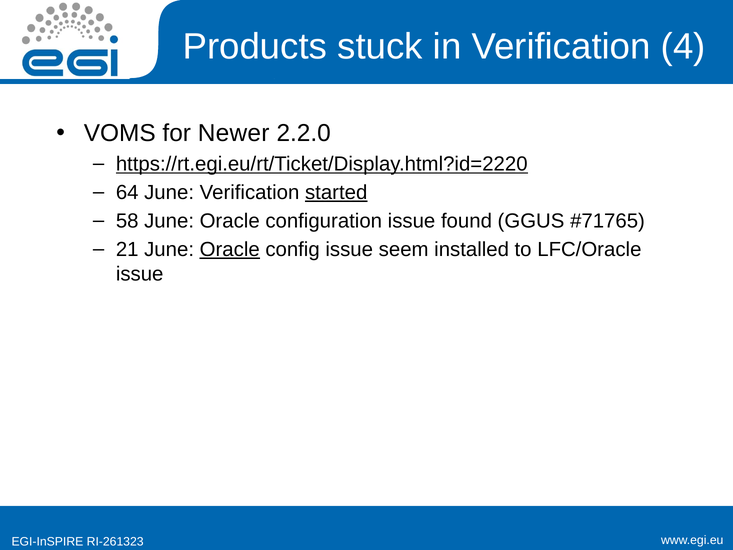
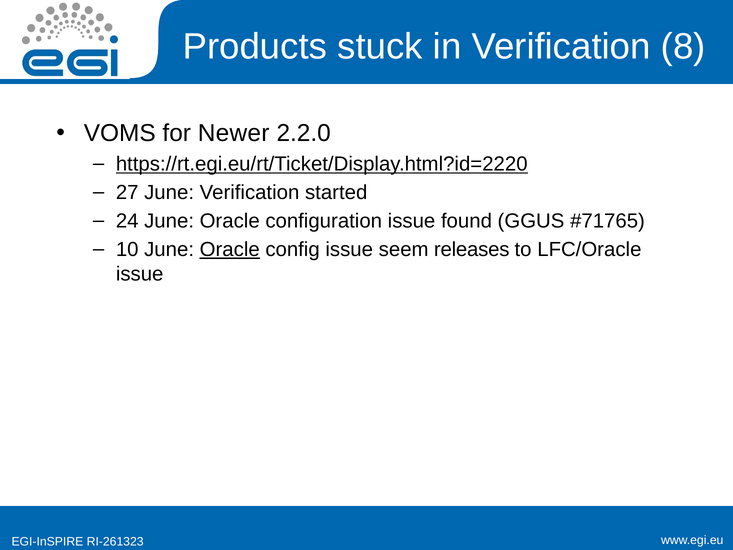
4: 4 -> 8
64: 64 -> 27
started underline: present -> none
58: 58 -> 24
21: 21 -> 10
installed: installed -> releases
